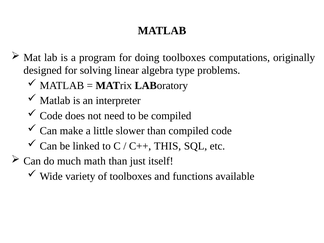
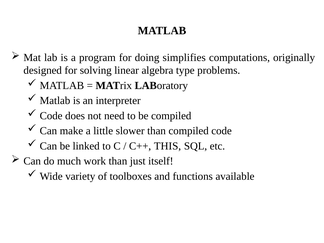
doing toolboxes: toolboxes -> simplifies
math: math -> work
